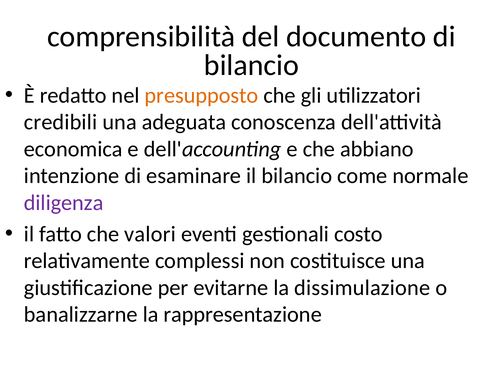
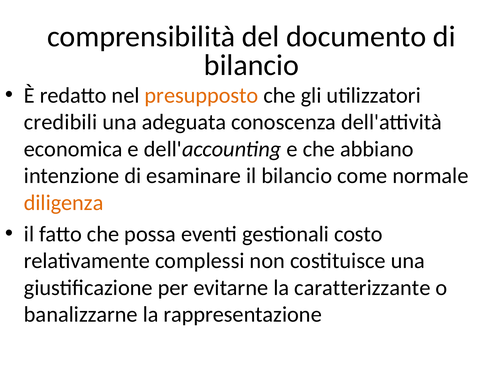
diligenza colour: purple -> orange
valori: valori -> possa
dissimulazione: dissimulazione -> caratterizzante
